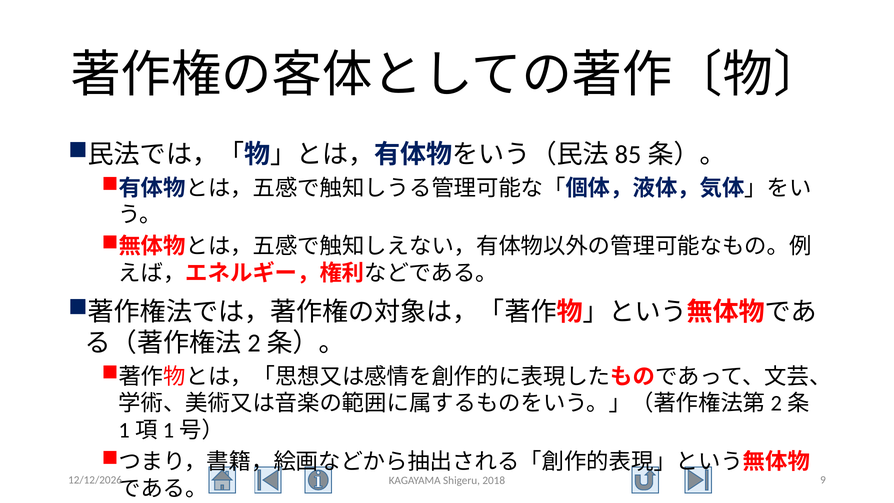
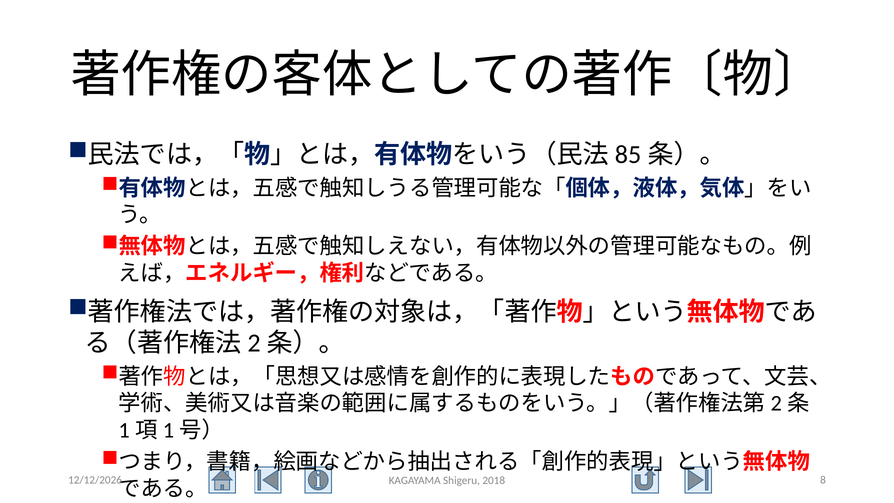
9: 9 -> 8
